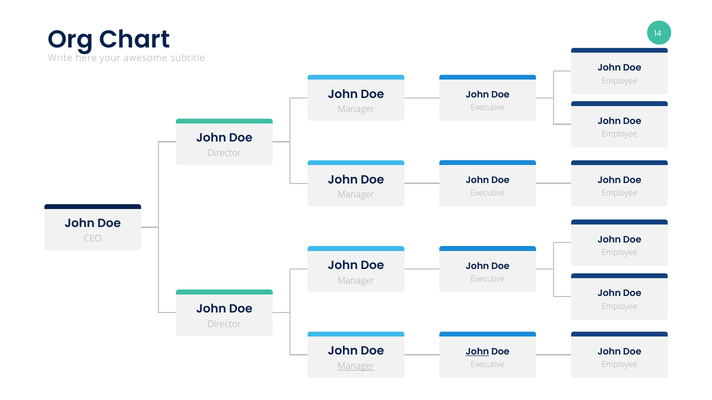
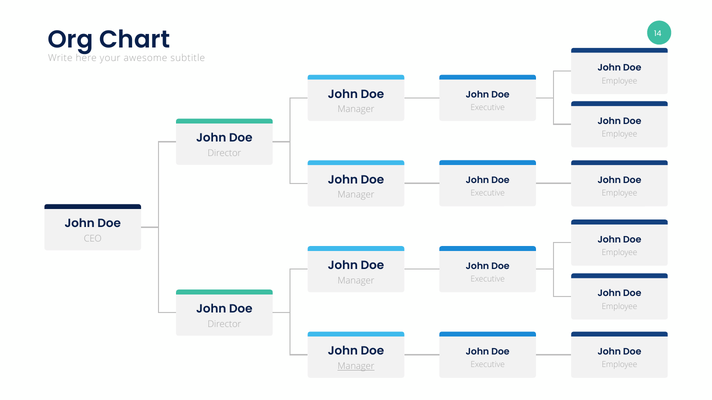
John at (477, 352) underline: present -> none
